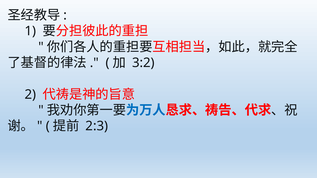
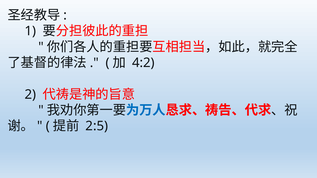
3:2: 3:2 -> 4:2
2:3: 2:3 -> 2:5
